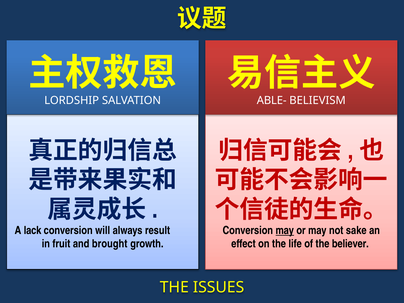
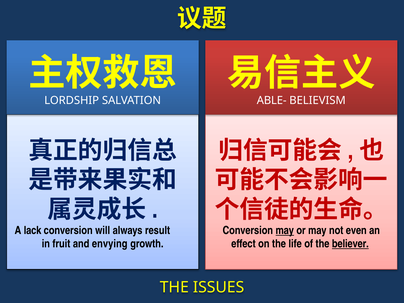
sake: sake -> even
brought: brought -> envying
believer underline: none -> present
